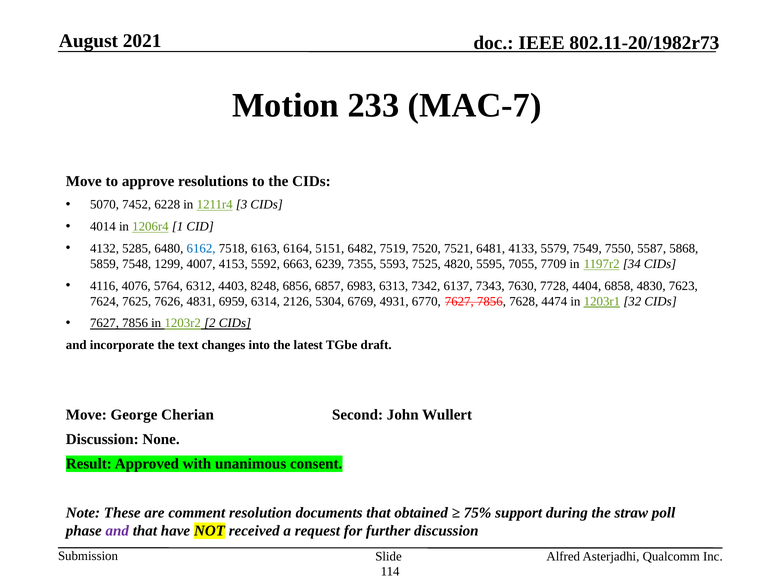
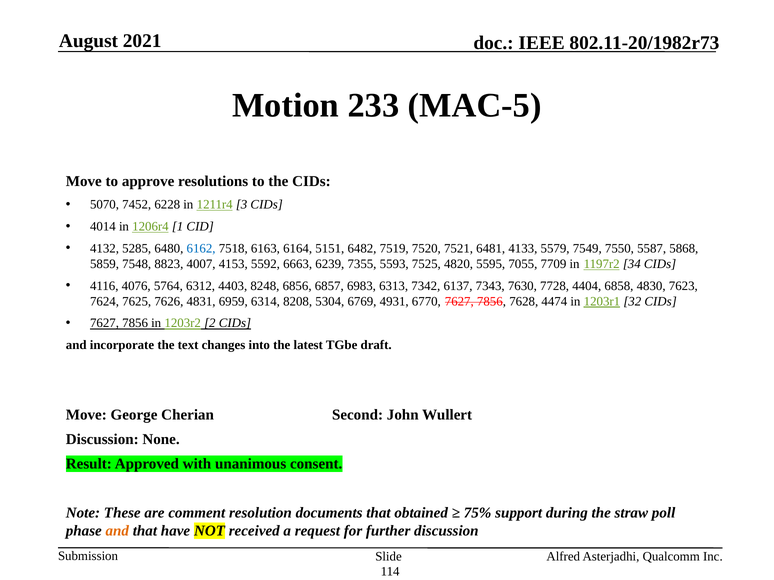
MAC-7: MAC-7 -> MAC-5
1299: 1299 -> 8823
2126: 2126 -> 8208
and at (117, 531) colour: purple -> orange
